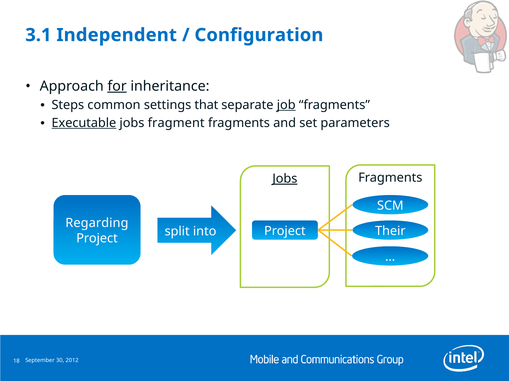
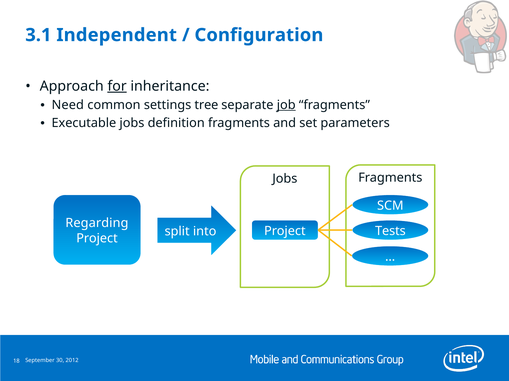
Steps: Steps -> Need
that: that -> tree
Executable underline: present -> none
fragment: fragment -> definition
Jobs at (285, 179) underline: present -> none
Their: Their -> Tests
